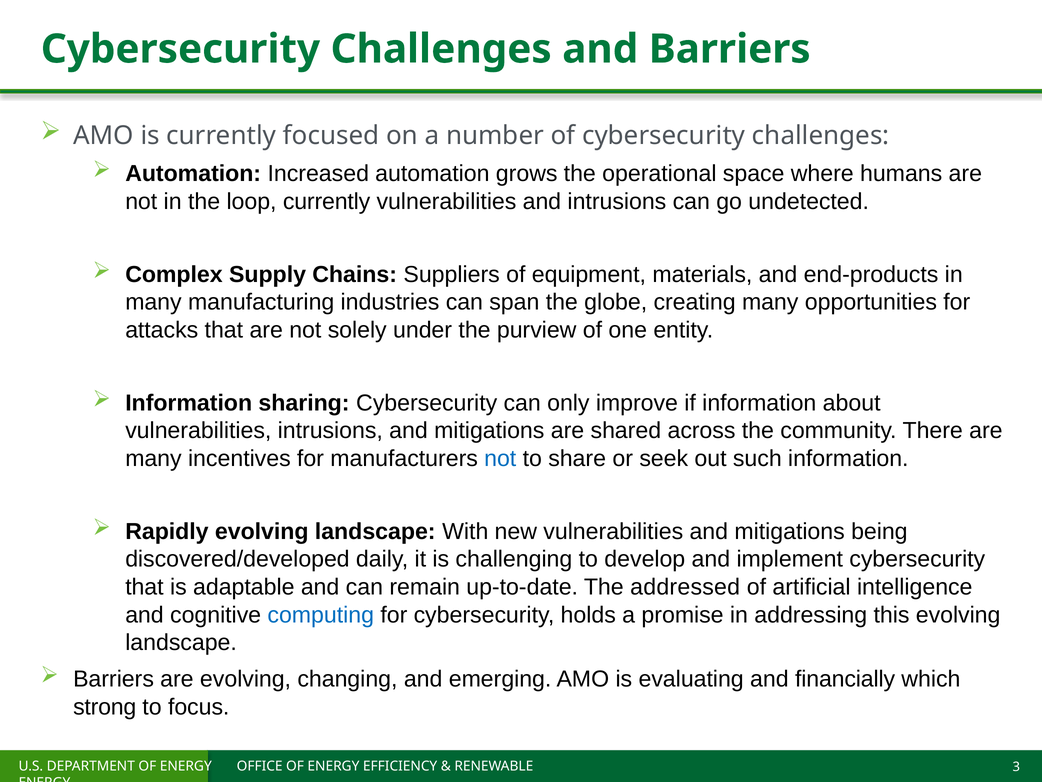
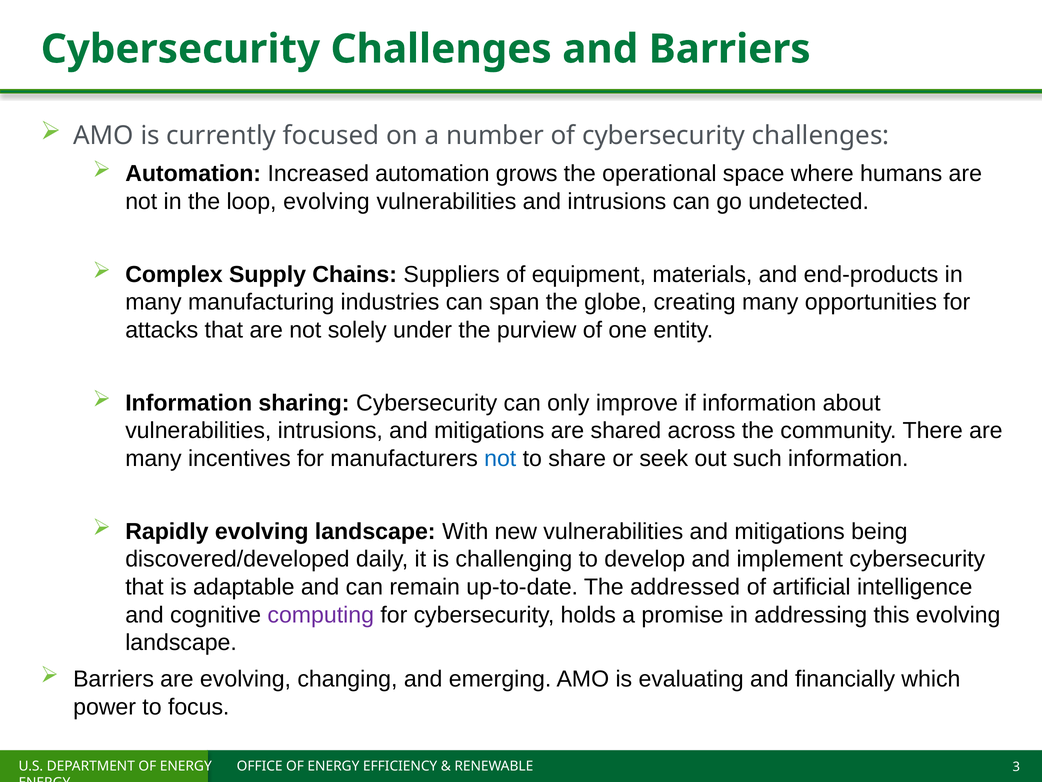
loop currently: currently -> evolving
computing colour: blue -> purple
strong: strong -> power
